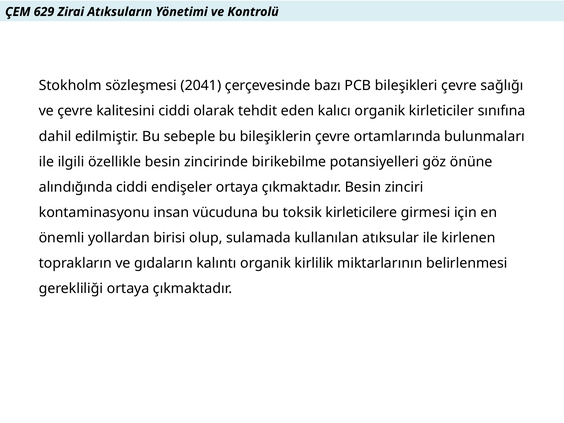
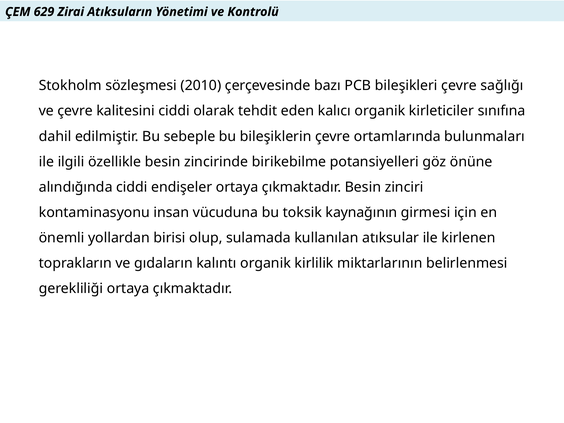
2041: 2041 -> 2010
kirleticilere: kirleticilere -> kaynağının
